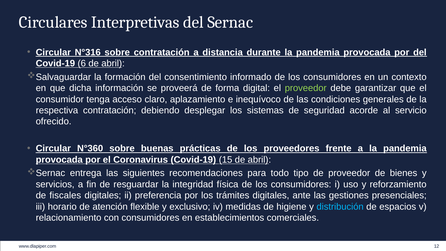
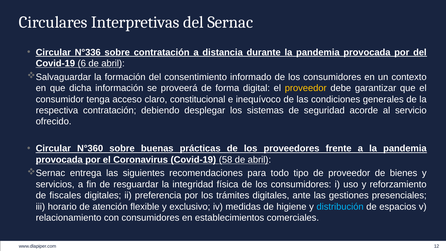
N°316: N°316 -> N°336
proveedor at (306, 88) colour: light green -> yellow
aplazamiento: aplazamiento -> constitucional
15: 15 -> 58
